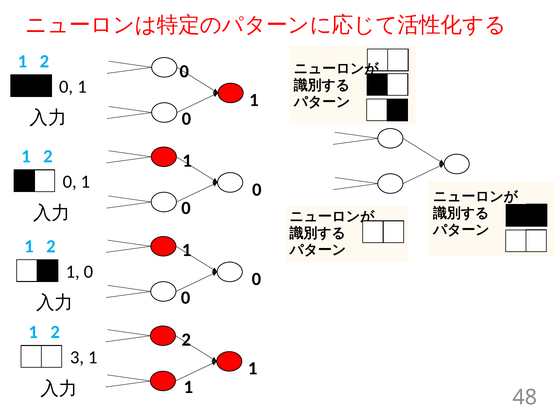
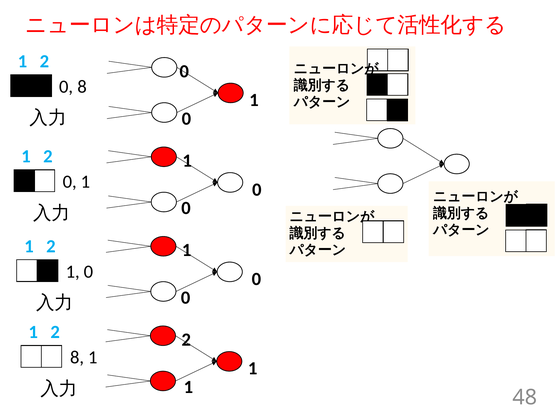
1 at (82, 87): 1 -> 8
3 at (77, 357): 3 -> 8
